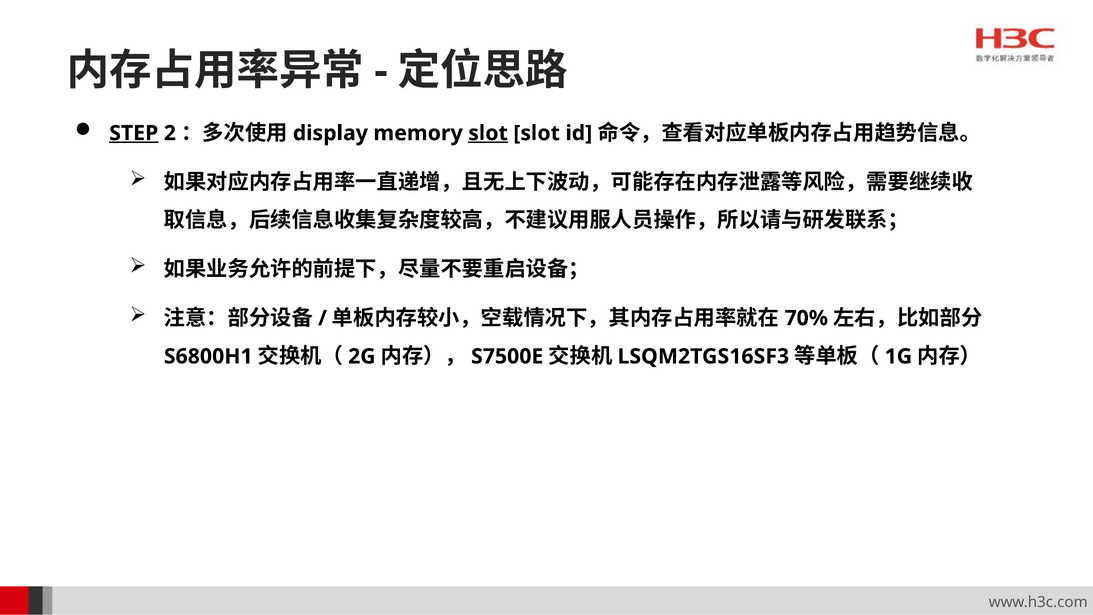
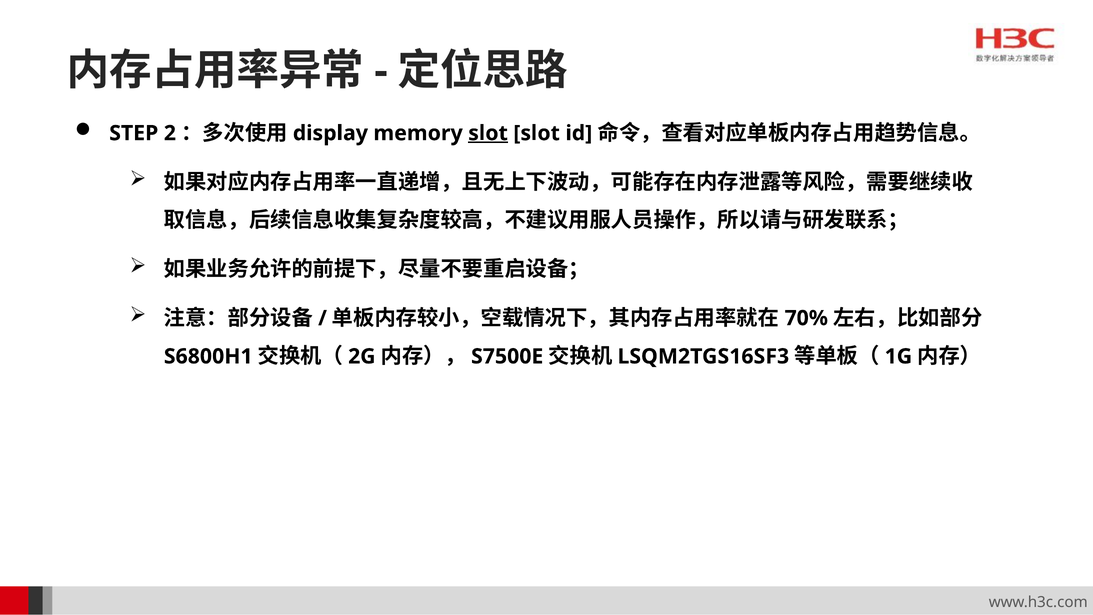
STEP underline: present -> none
